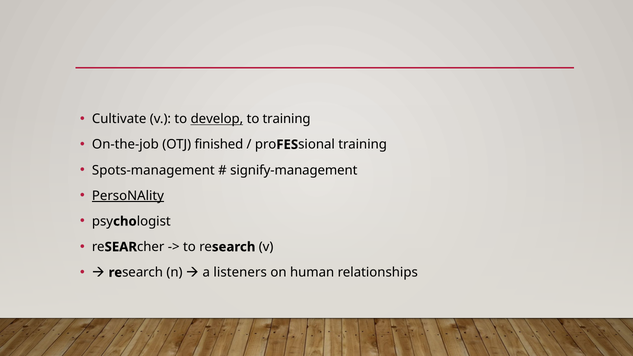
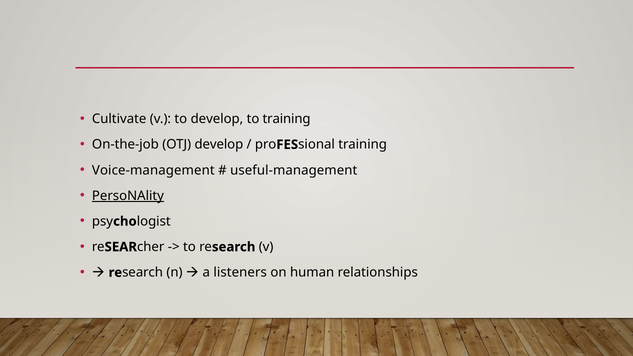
develop at (217, 119) underline: present -> none
OTJ finished: finished -> develop
Spots-management: Spots-management -> Voice-management
signify-management: signify-management -> useful-management
